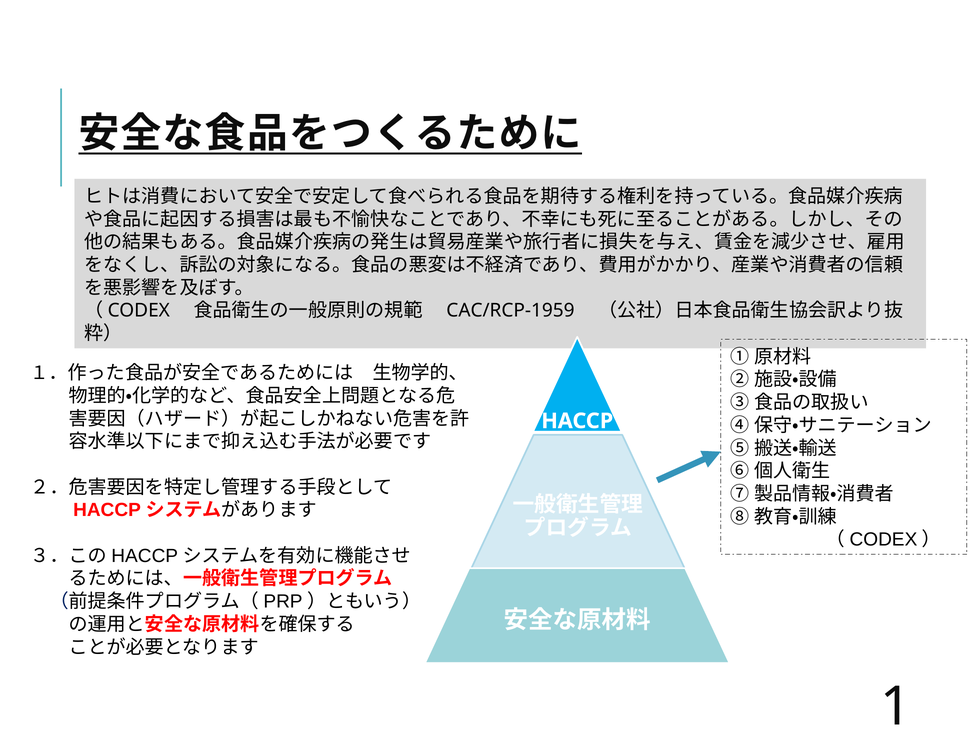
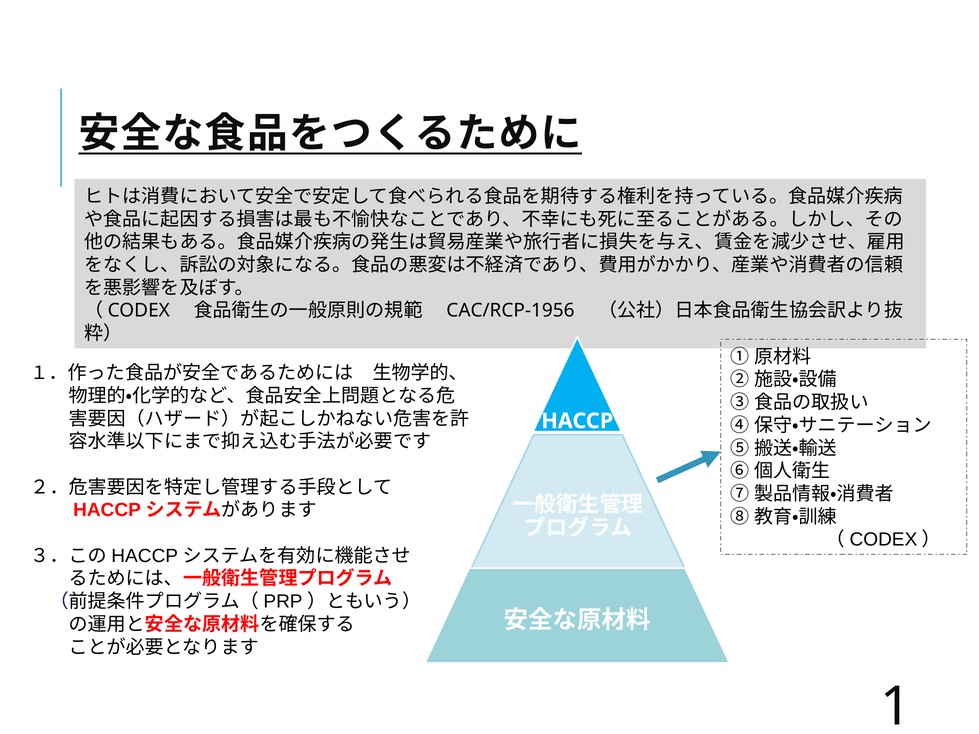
CAC/RCP-1959: CAC/RCP-1959 -> CAC/RCP-1956
